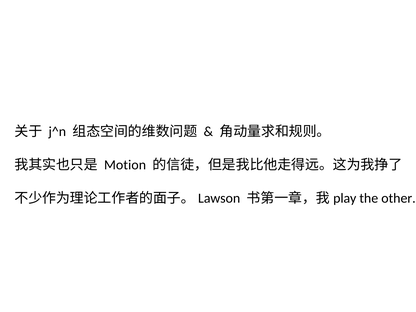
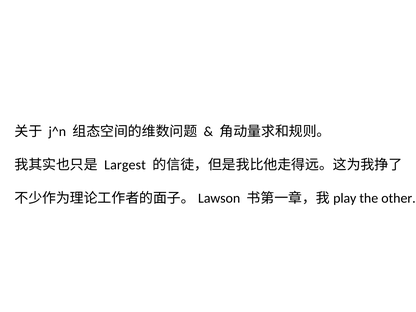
Motion: Motion -> Largest
